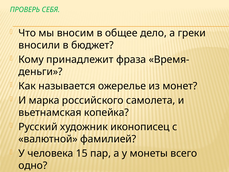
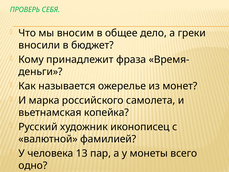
15: 15 -> 13
